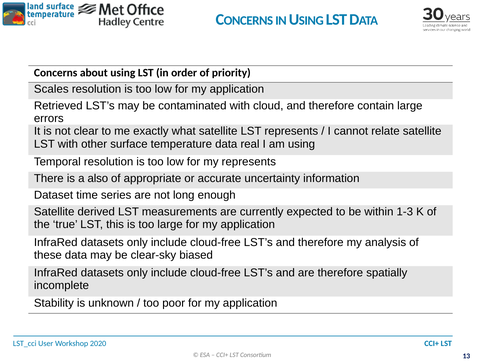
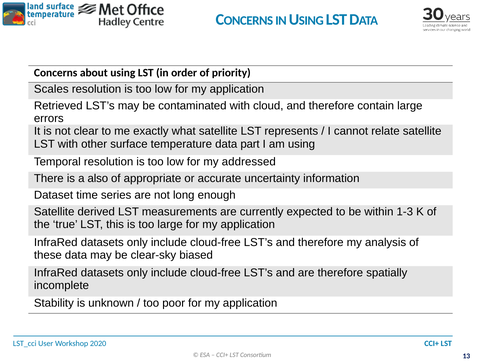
real: real -> part
my represents: represents -> addressed
